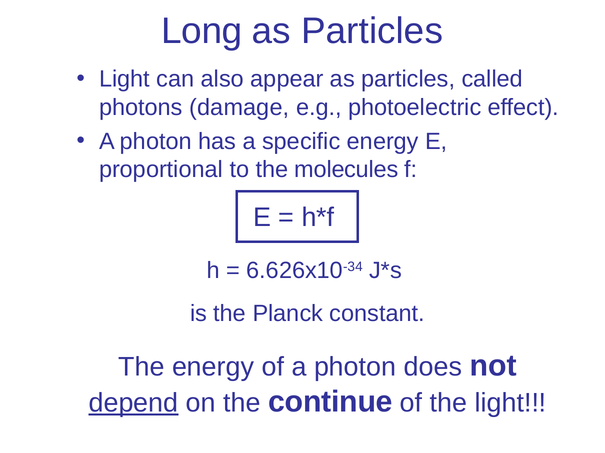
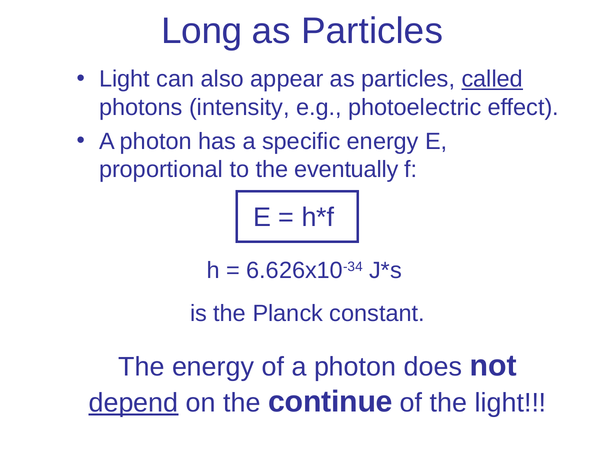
called underline: none -> present
damage: damage -> intensity
molecules: molecules -> eventually
